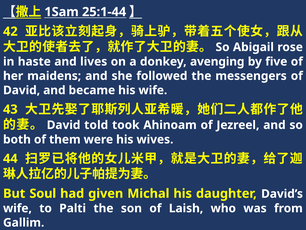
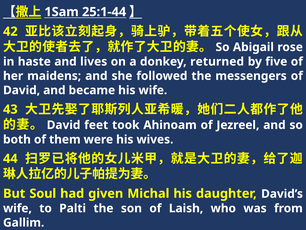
avenging: avenging -> returned
told: told -> feet
